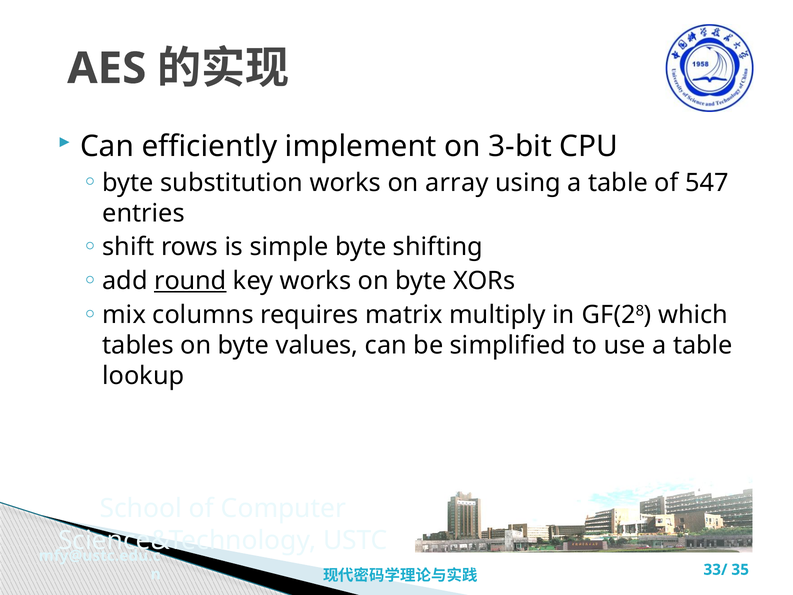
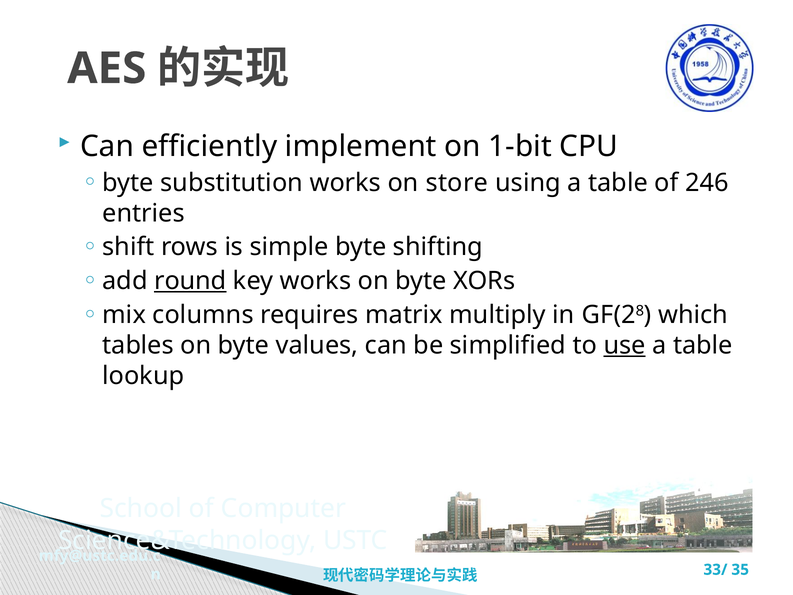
3-bit: 3-bit -> 1-bit
array: array -> store
547: 547 -> 246
use underline: none -> present
